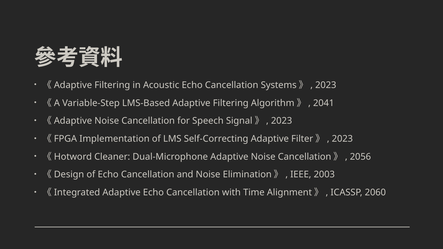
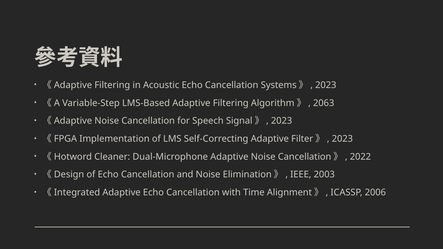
2041: 2041 -> 2063
2056: 2056 -> 2022
2060: 2060 -> 2006
